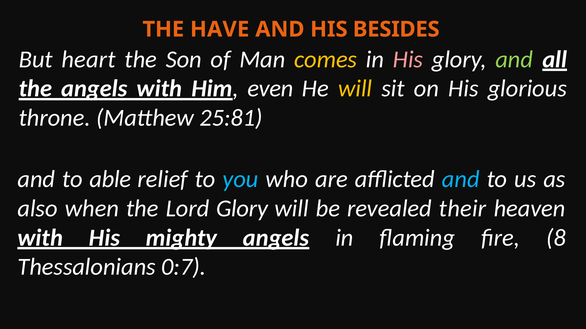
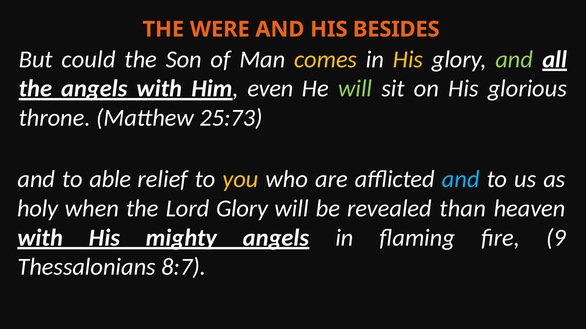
HAVE: HAVE -> WERE
heart: heart -> could
His at (408, 59) colour: pink -> yellow
will at (355, 89) colour: yellow -> light green
25:81: 25:81 -> 25:73
you colour: light blue -> yellow
also: also -> holy
their: their -> than
8: 8 -> 9
0:7: 0:7 -> 8:7
